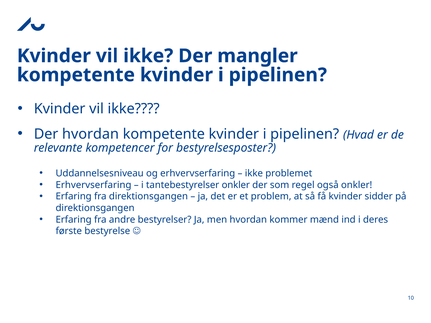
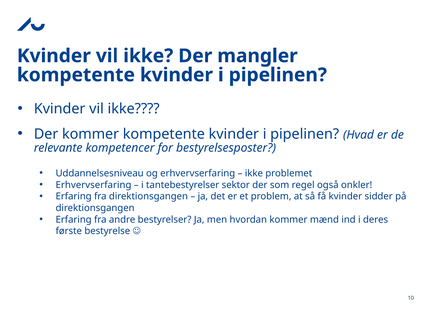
Der hvordan: hvordan -> kommer
tantebestyrelser onkler: onkler -> sektor
